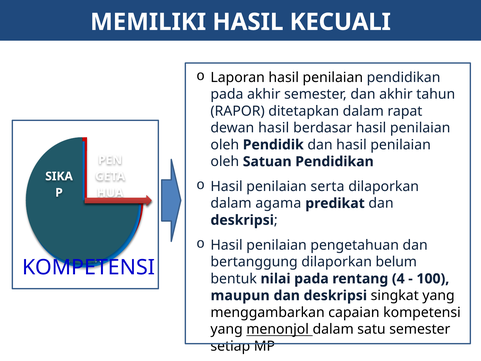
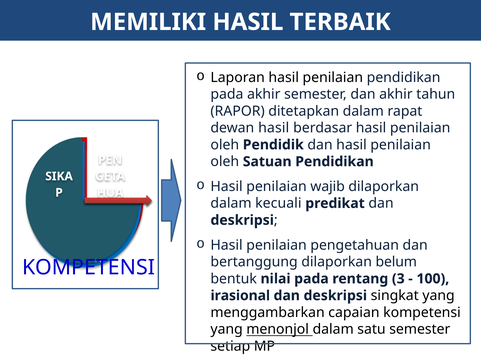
KECUALI: KECUALI -> TERBAIK
serta: serta -> wajib
agama: agama -> kecuali
4: 4 -> 3
maupun: maupun -> irasional
